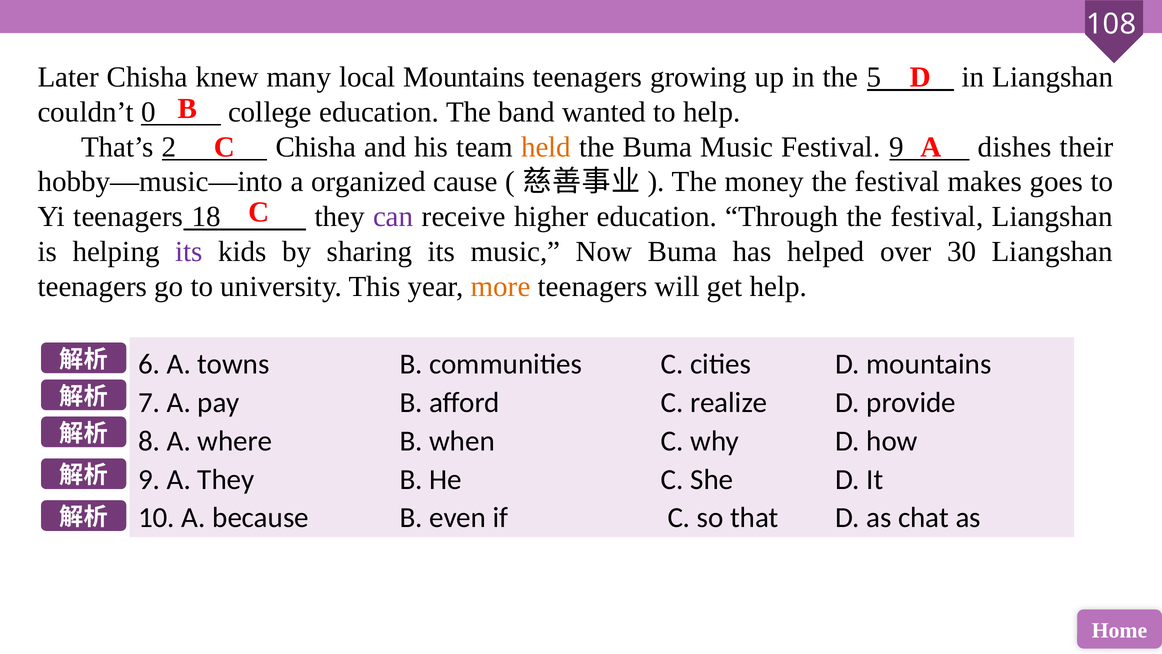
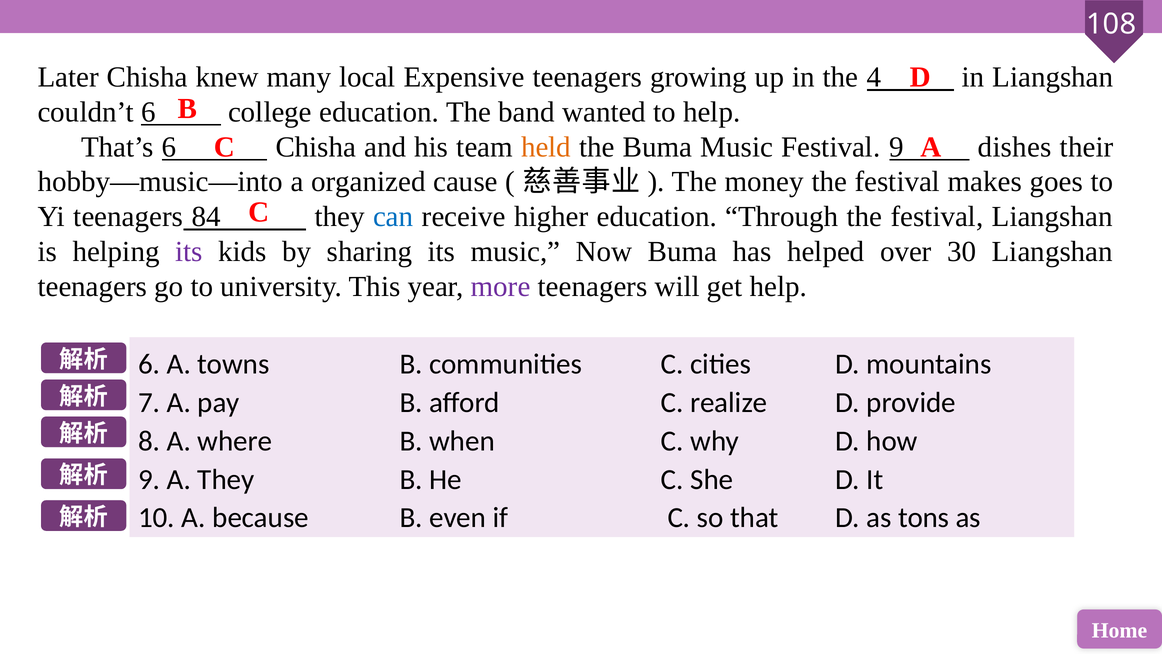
local Mountains: Mountains -> Expensive
5: 5 -> 4
couldn’t 0: 0 -> 6
That’s 2: 2 -> 6
18: 18 -> 84
can colour: purple -> blue
more colour: orange -> purple
chat: chat -> tons
